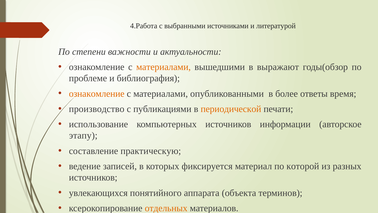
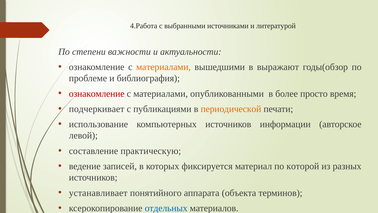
ознакомление at (97, 93) colour: orange -> red
ответы: ответы -> просто
производство: производство -> подчеркивает
этапу: этапу -> левой
увлекающихся: увлекающихся -> устанавливает
отдельных colour: orange -> blue
